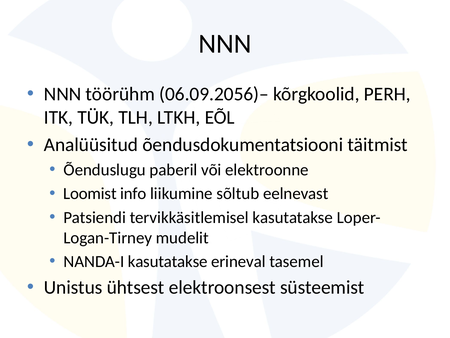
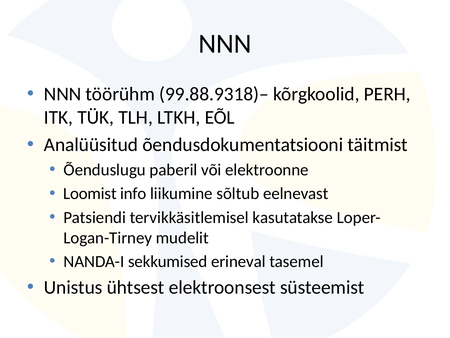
06.09.2056)–: 06.09.2056)– -> 99.88.9318)–
NANDA-I kasutatakse: kasutatakse -> sekkumised
